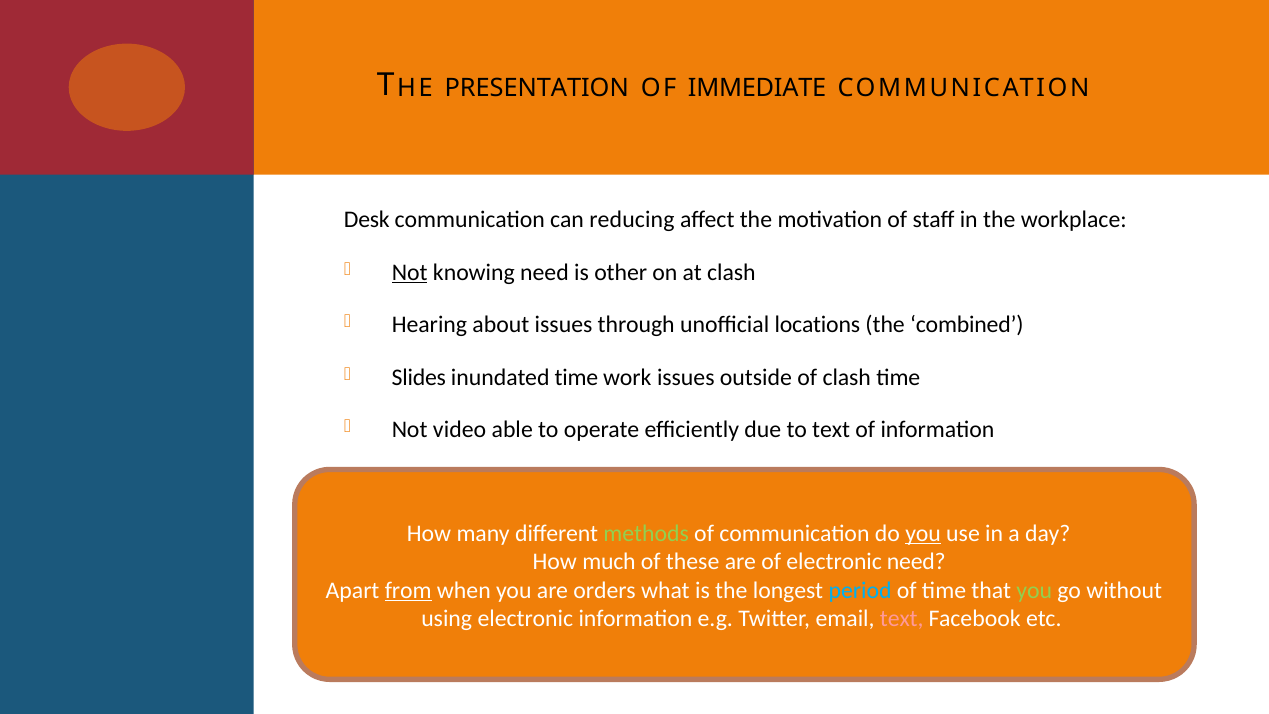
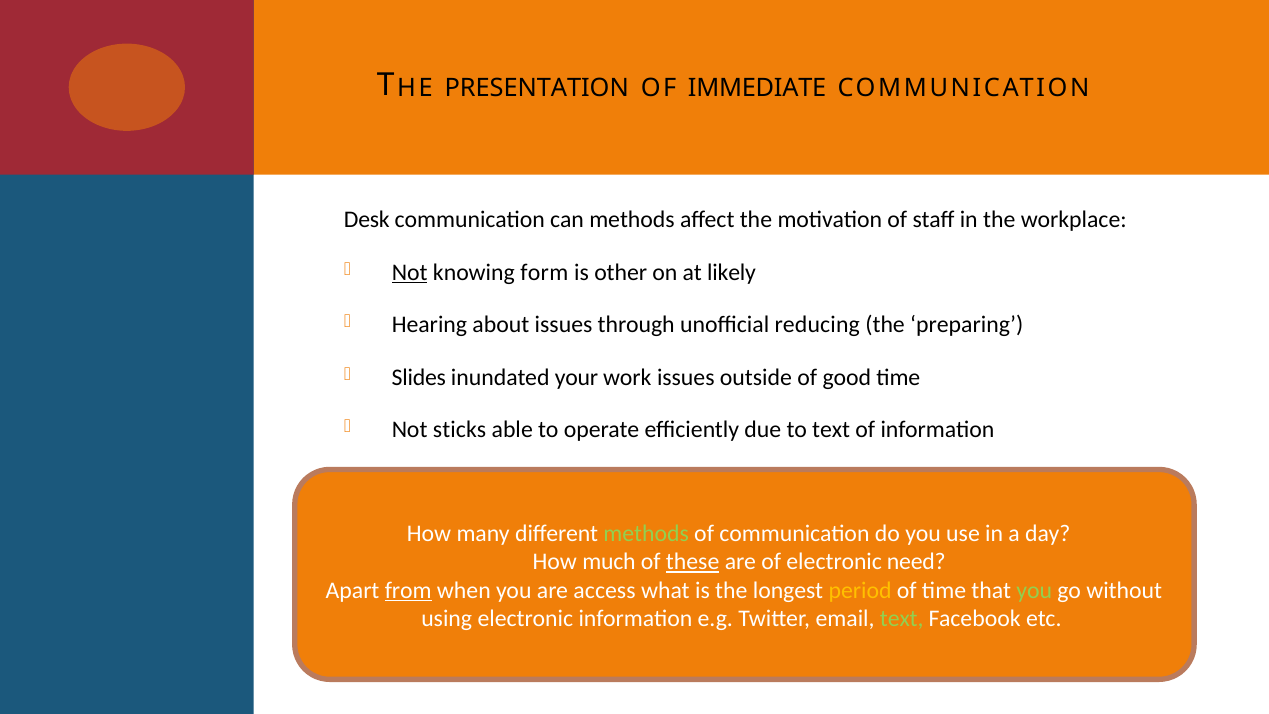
can reducing: reducing -> methods
knowing need: need -> form
at clash: clash -> likely
locations: locations -> reducing
combined: combined -> preparing
inundated time: time -> your
of clash: clash -> good
video: video -> sticks
you at (923, 533) underline: present -> none
these underline: none -> present
orders: orders -> access
period colour: light blue -> yellow
text at (902, 619) colour: pink -> light green
